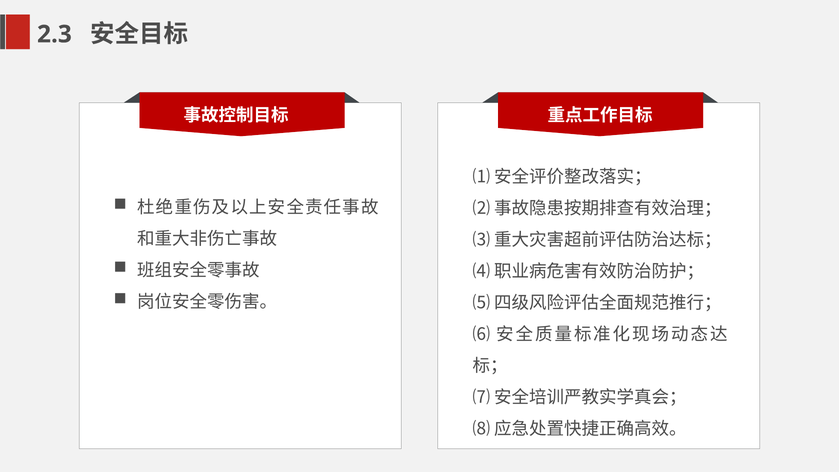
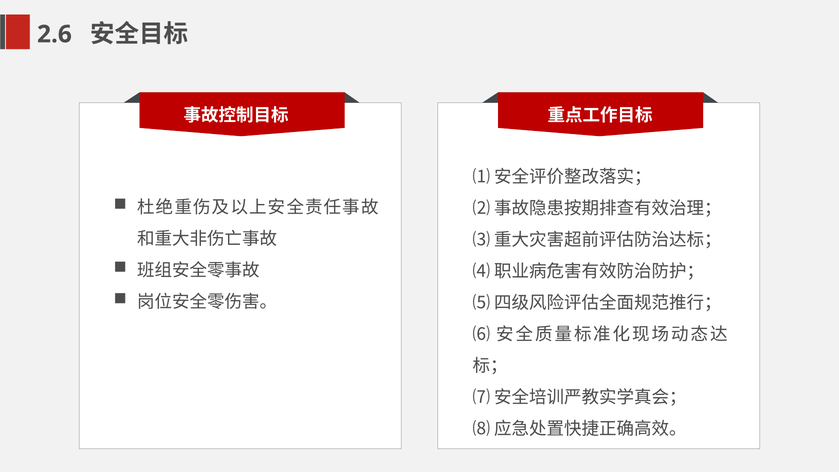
2.3: 2.3 -> 2.6
